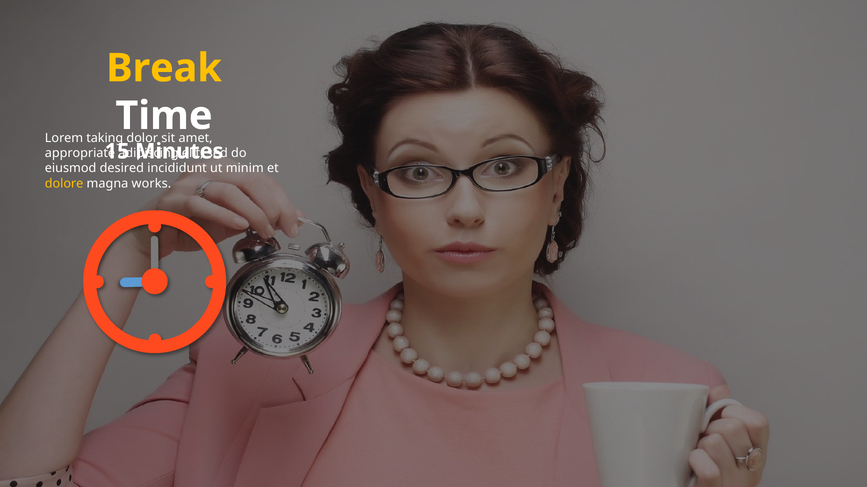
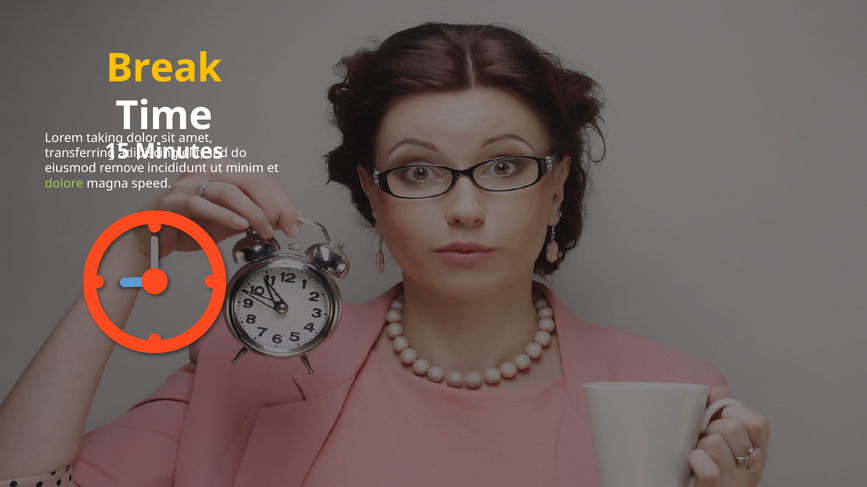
appropriate: appropriate -> transferring
desired: desired -> remove
dolore colour: yellow -> light green
works: works -> speed
